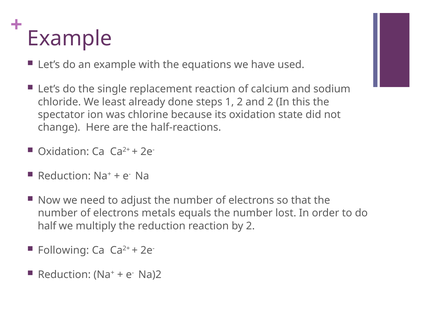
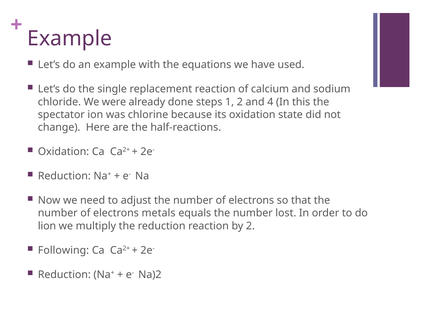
least: least -> were
and 2: 2 -> 4
half: half -> lion
